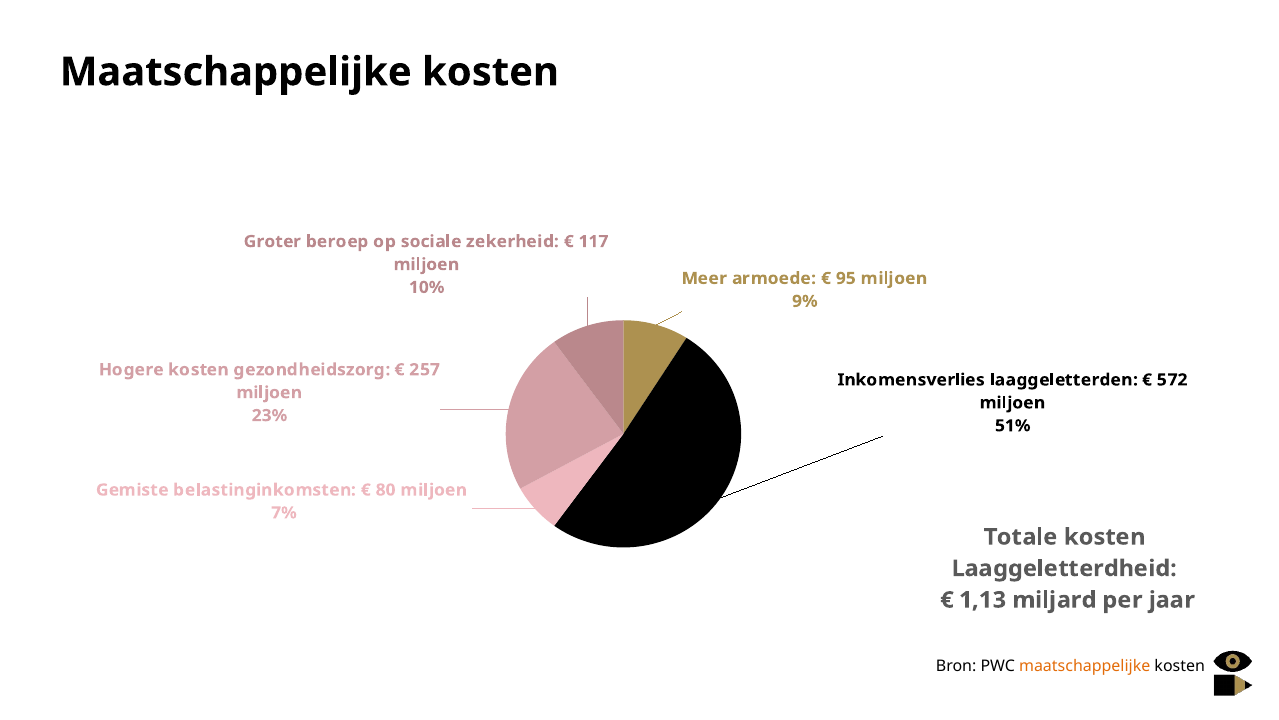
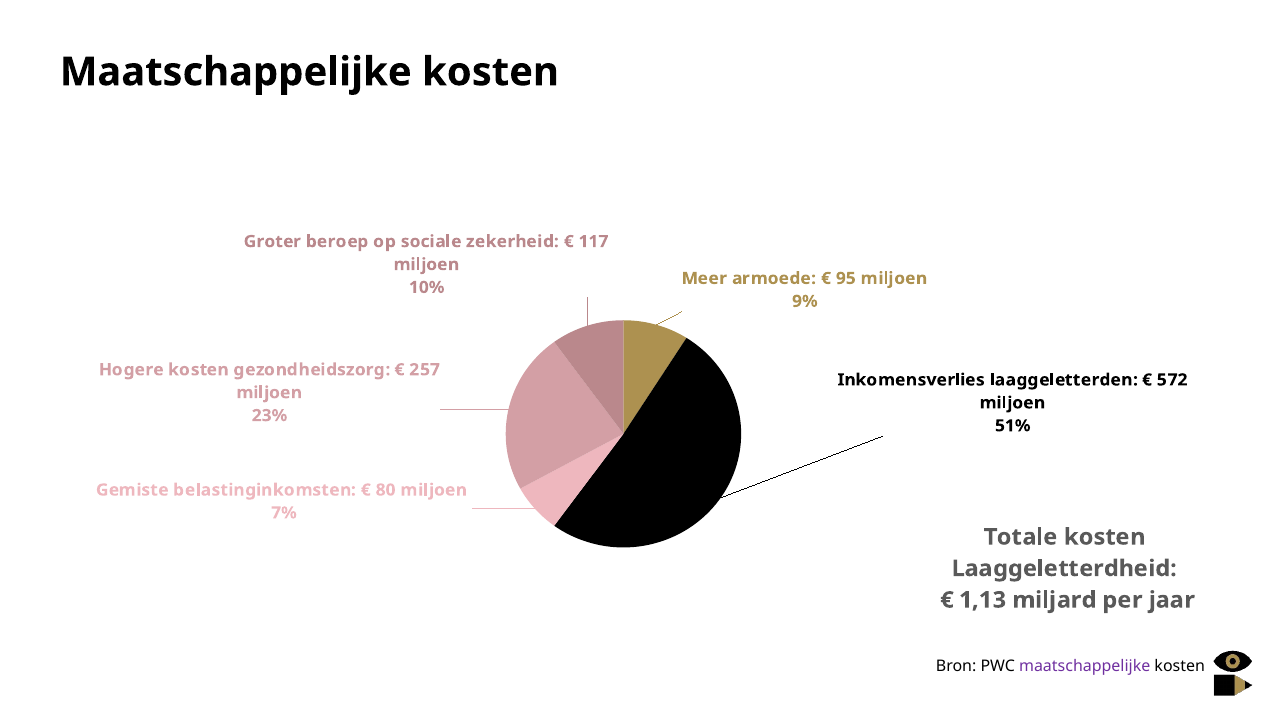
maatschappelijke at (1085, 666) colour: orange -> purple
